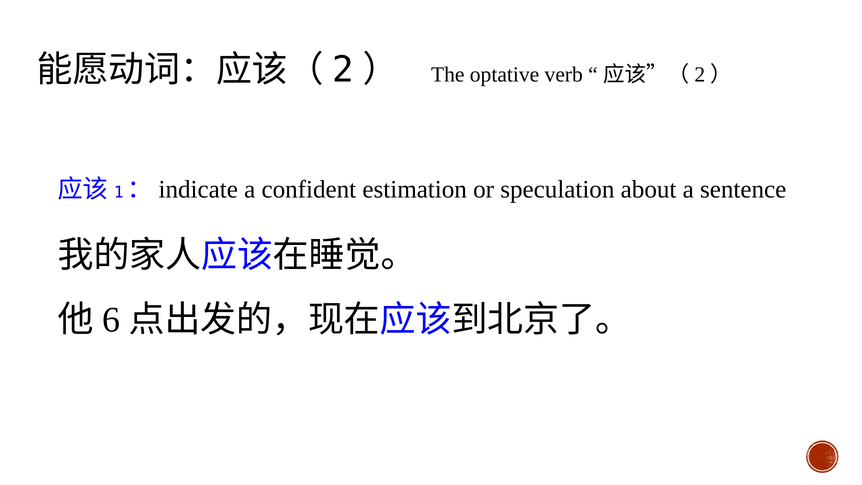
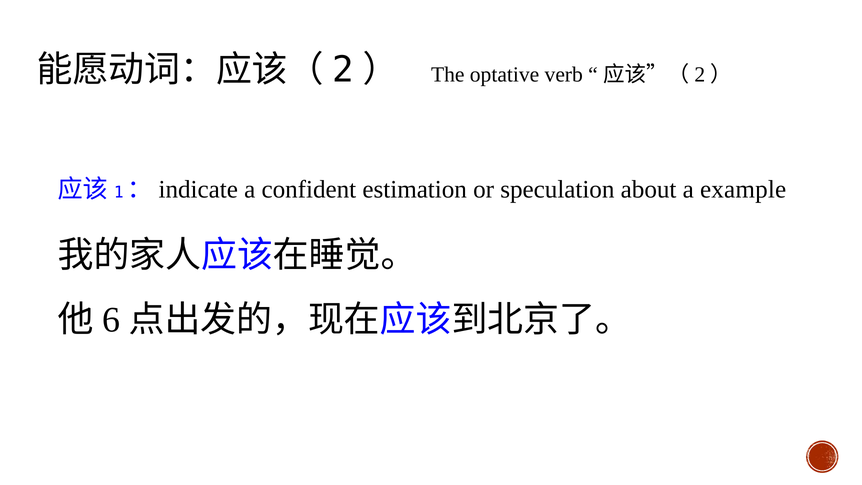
sentence: sentence -> example
